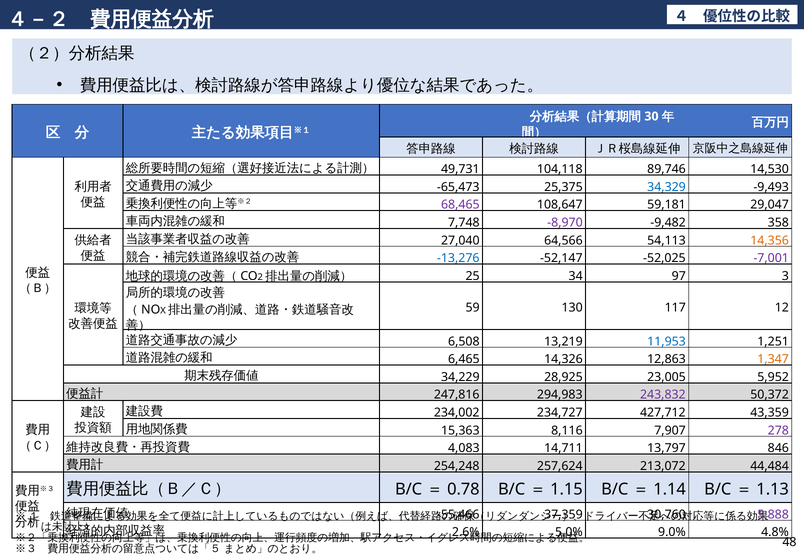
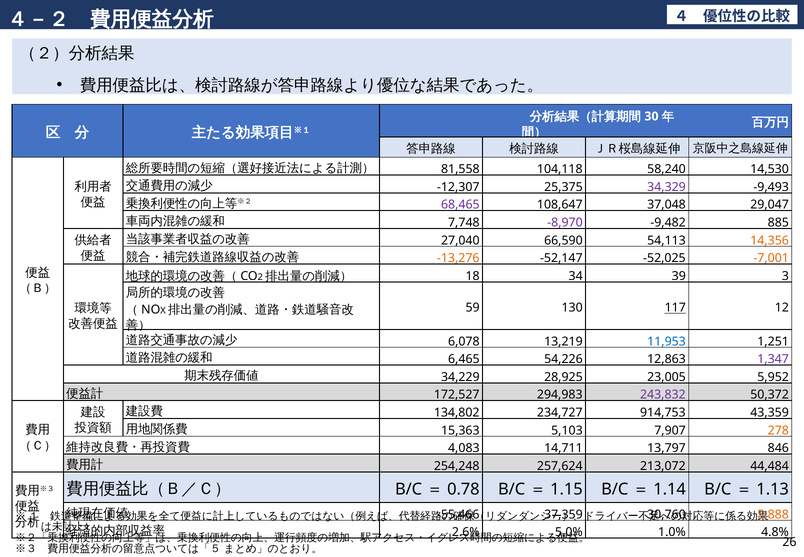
49,731: 49,731 -> 81,558
89,746: 89,746 -> 58,240
-65,473: -65,473 -> -12,307
34,329 colour: blue -> purple
59,181: 59,181 -> 37,048
358: 358 -> 885
64,566: 64,566 -> 66,590
-13,276 colour: blue -> orange
-7,001 colour: purple -> orange
25: 25 -> 18
97: 97 -> 39
117 underline: none -> present
6,508: 6,508 -> 6,078
14,326: 14,326 -> 54,226
1,347 colour: orange -> purple
247,816: 247,816 -> 172,527
234,002: 234,002 -> 134,802
427,712: 427,712 -> 914,753
8,116: 8,116 -> 5,103
278 colour: purple -> orange
5,888 colour: purple -> orange
9.0%: 9.0% -> 1.0%
48: 48 -> 26
